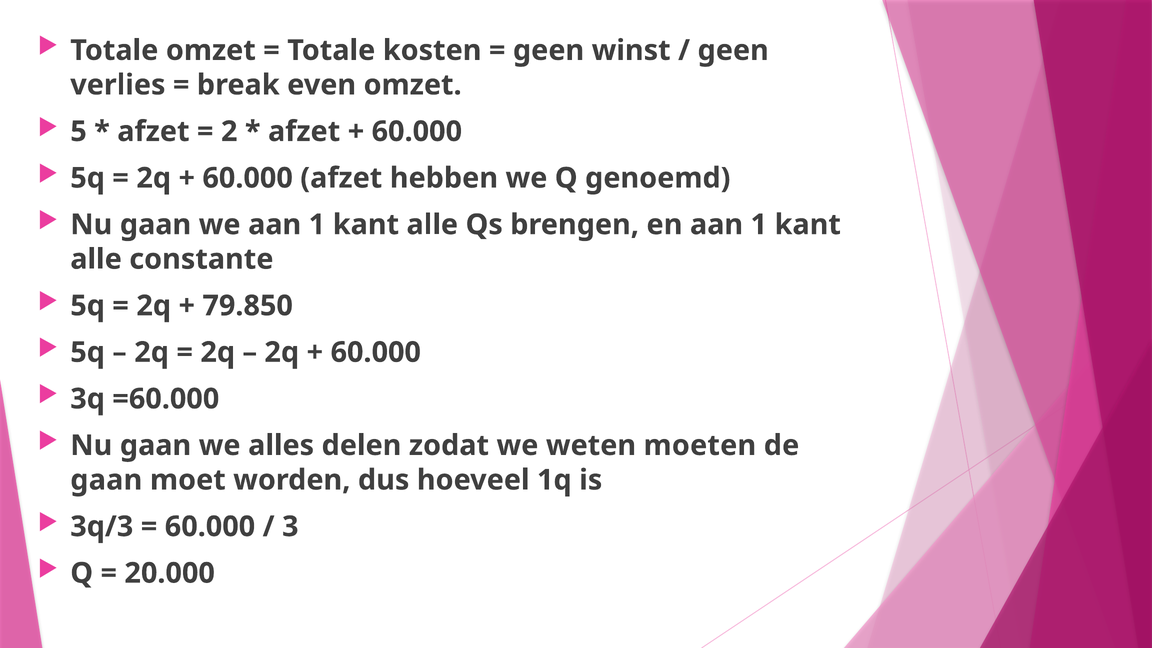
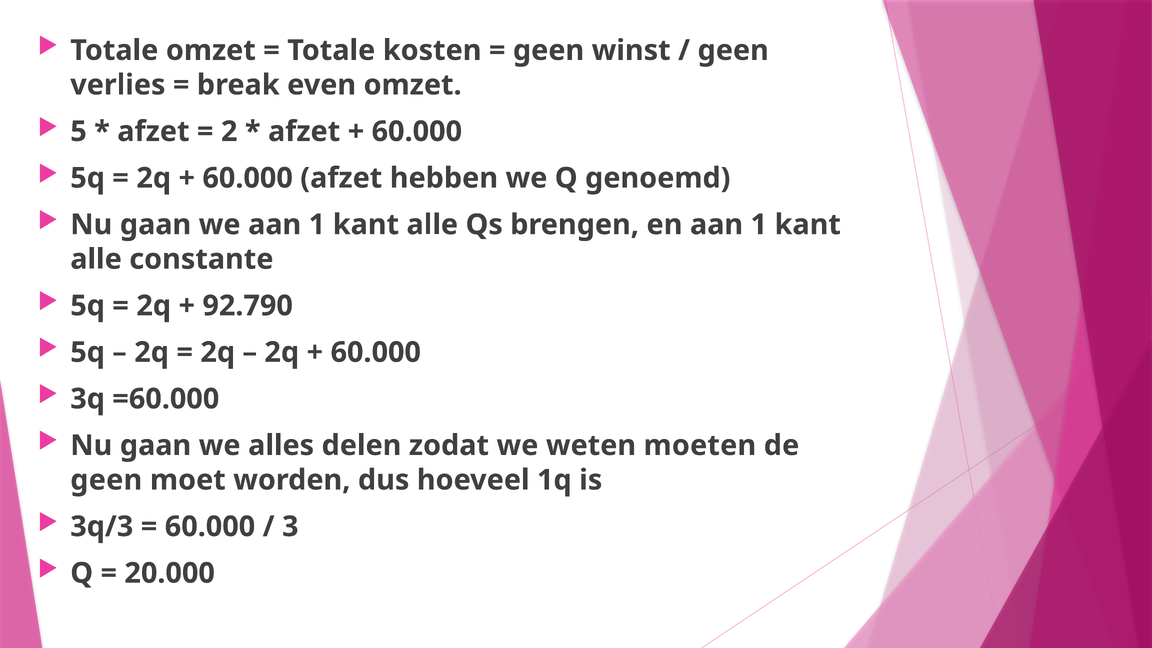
79.850: 79.850 -> 92.790
gaan at (106, 480): gaan -> geen
